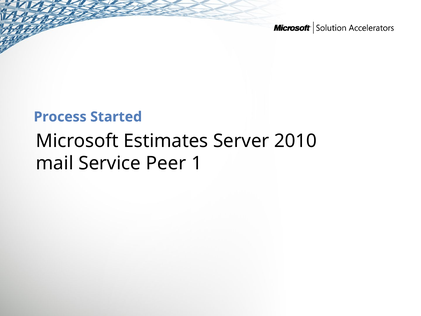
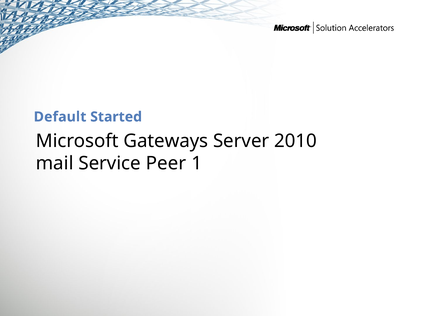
Process: Process -> Default
Estimates: Estimates -> Gateways
